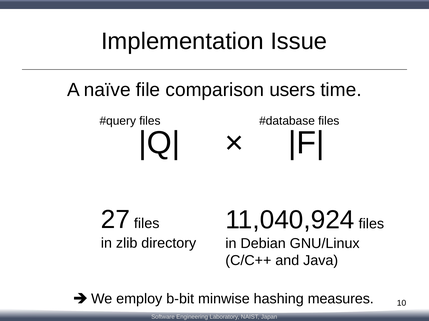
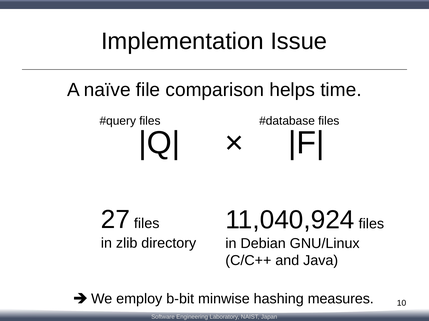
users: users -> helps
